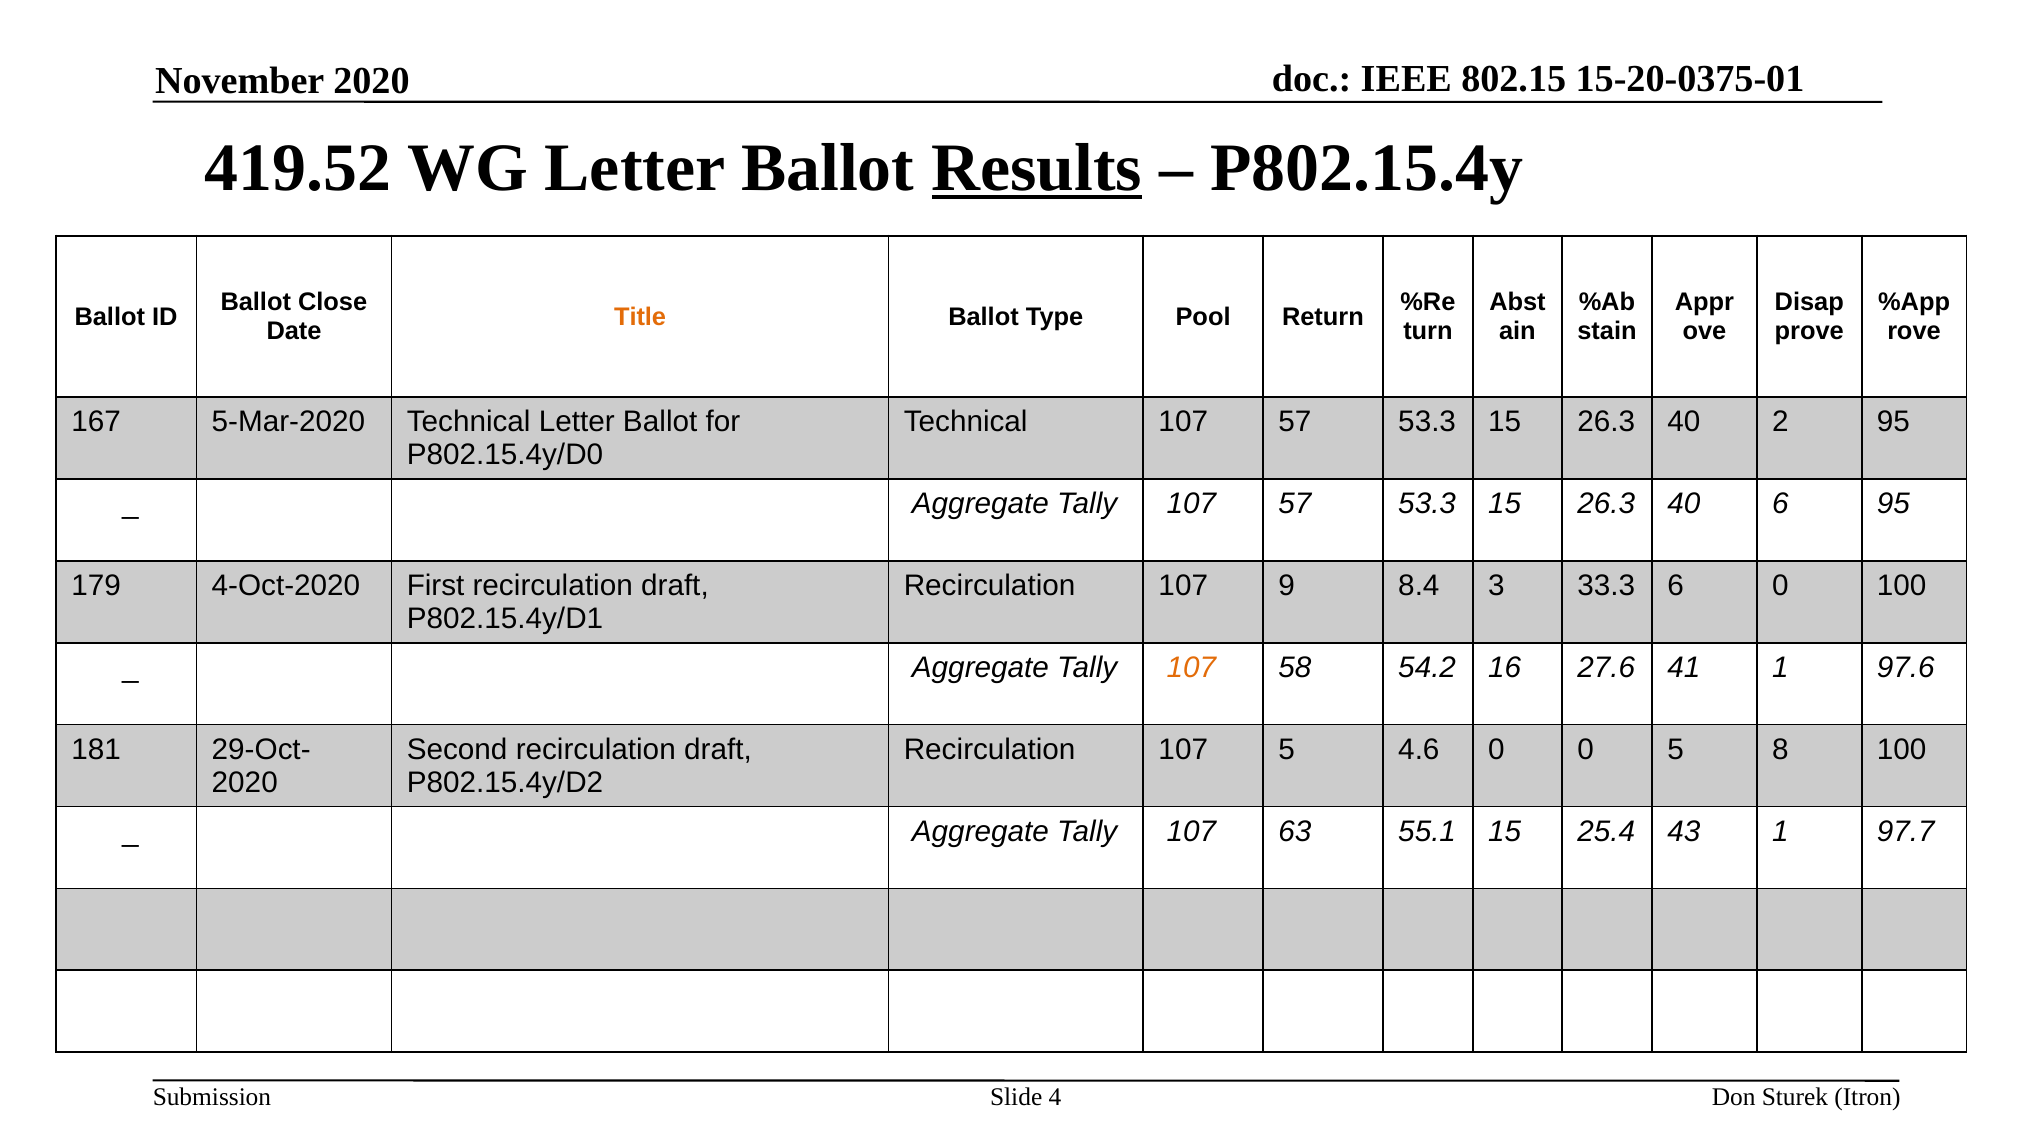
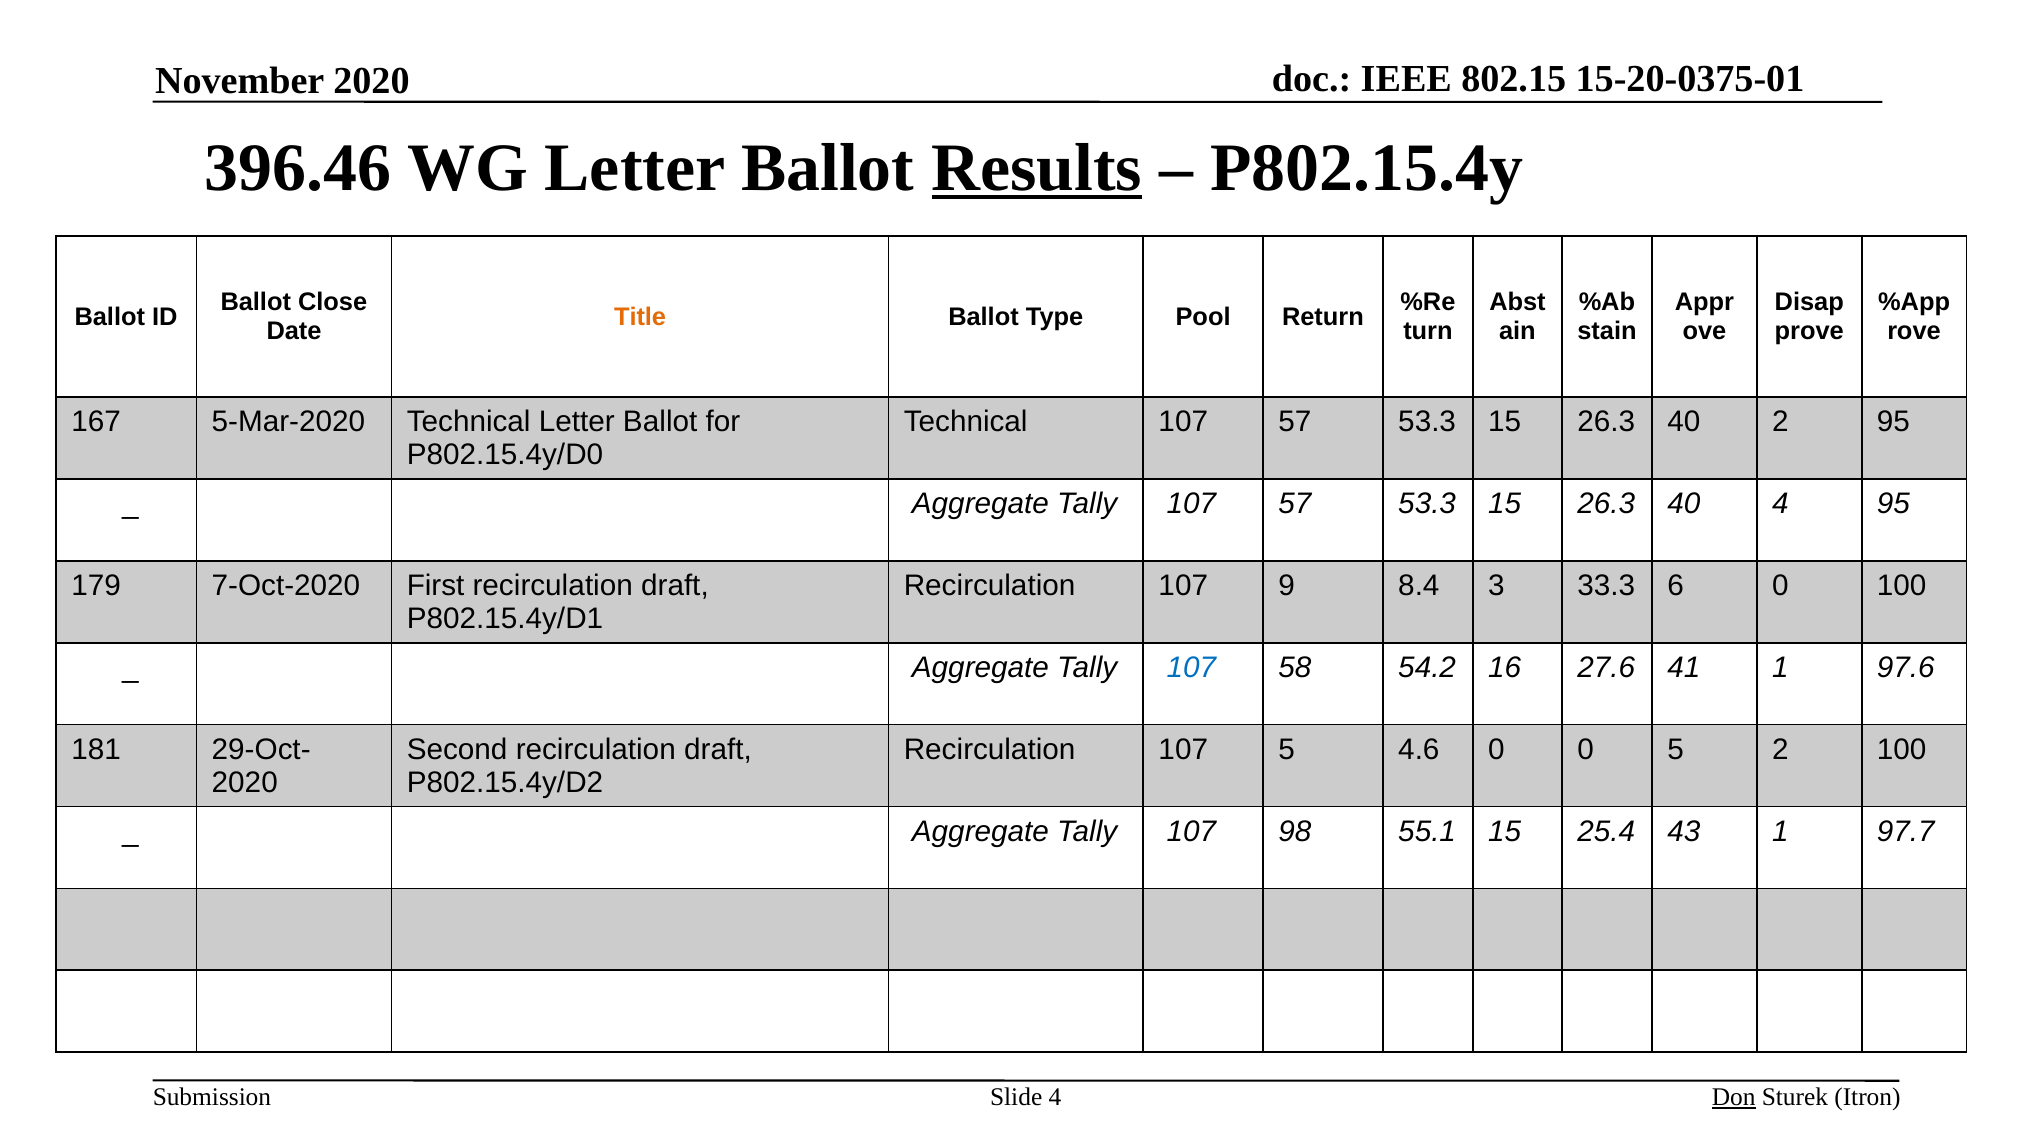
419.52: 419.52 -> 396.46
40 6: 6 -> 4
4-Oct-2020: 4-Oct-2020 -> 7-Oct-2020
107 at (1191, 668) colour: orange -> blue
5 8: 8 -> 2
63: 63 -> 98
Don underline: none -> present
